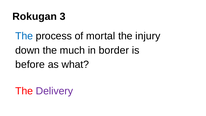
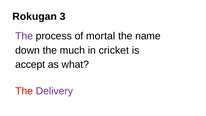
The at (24, 36) colour: blue -> purple
injury: injury -> name
border: border -> cricket
before: before -> accept
